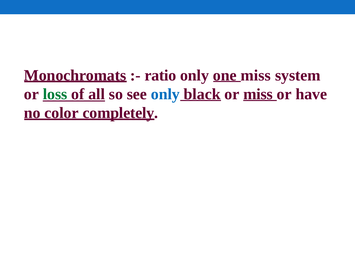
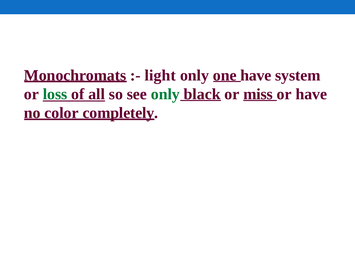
ratio: ratio -> light
one miss: miss -> have
only at (165, 94) colour: blue -> green
